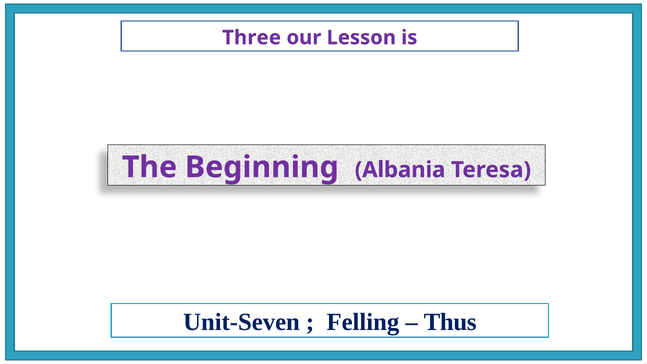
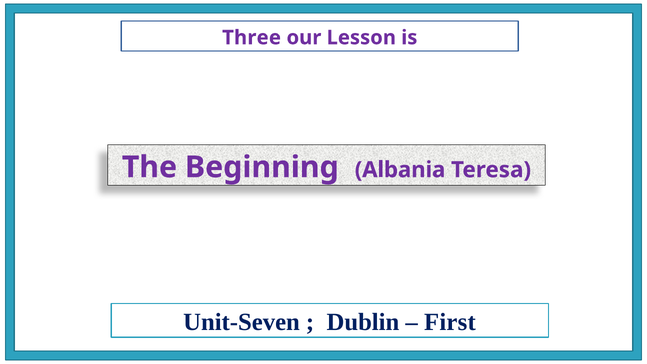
Felling: Felling -> Dublin
Thus: Thus -> First
